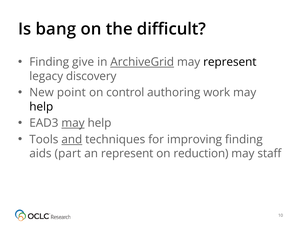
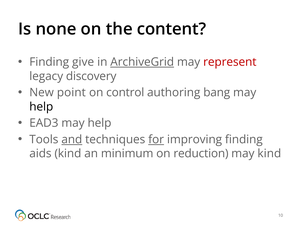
bang: bang -> none
difficult: difficult -> content
represent at (230, 62) colour: black -> red
work: work -> bang
may at (73, 123) underline: present -> none
for underline: none -> present
aids part: part -> kind
an represent: represent -> minimum
may staff: staff -> kind
